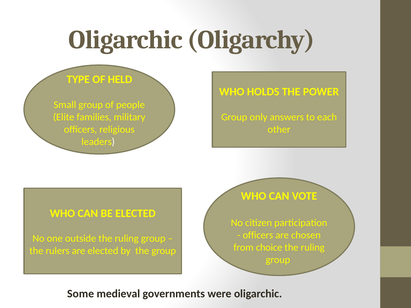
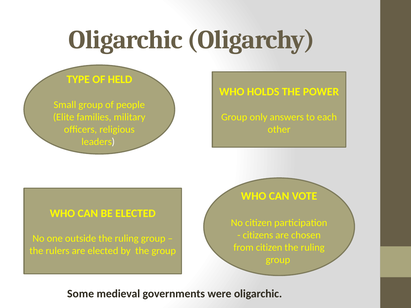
officers at (258, 235): officers -> citizens
from choice: choice -> citizen
